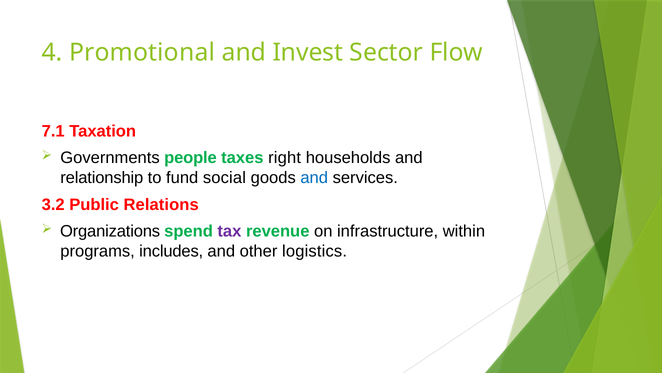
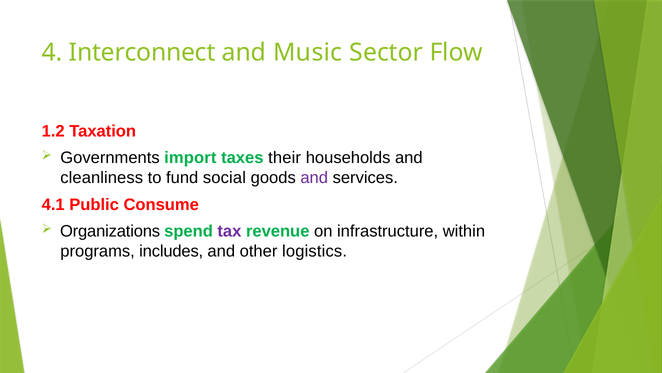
Promotional: Promotional -> Interconnect
Invest: Invest -> Music
7.1: 7.1 -> 1.2
people: people -> import
right: right -> their
relationship: relationship -> cleanliness
and at (314, 178) colour: blue -> purple
3.2: 3.2 -> 4.1
Relations: Relations -> Consume
